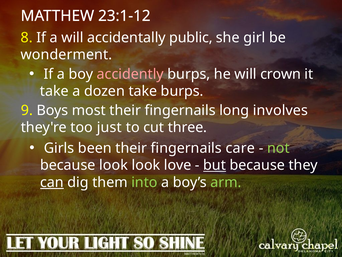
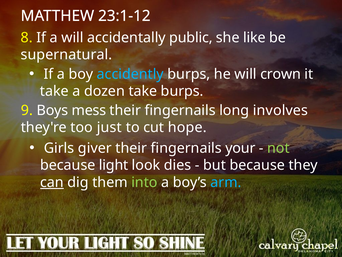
girl: girl -> like
wonderment: wonderment -> supernatural
accidently colour: pink -> light blue
most: most -> mess
three: three -> hope
been: been -> giver
care: care -> your
because look: look -> light
love: love -> dies
but underline: present -> none
arm colour: light green -> light blue
